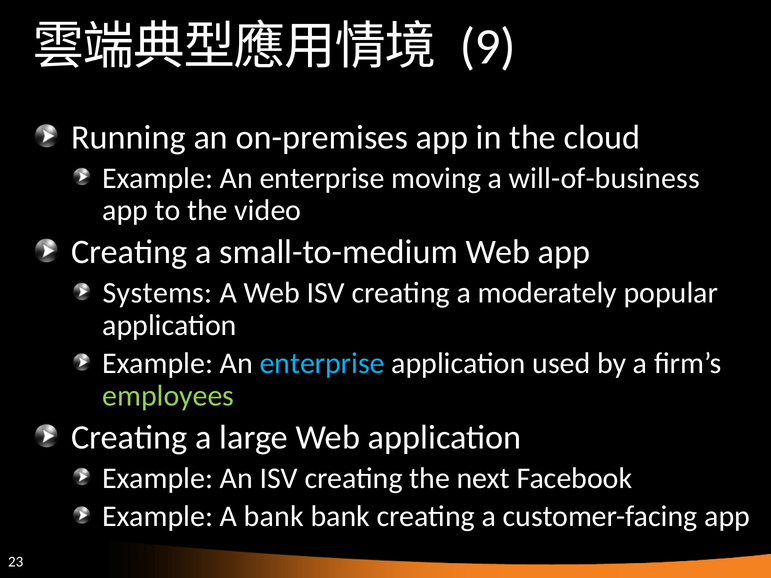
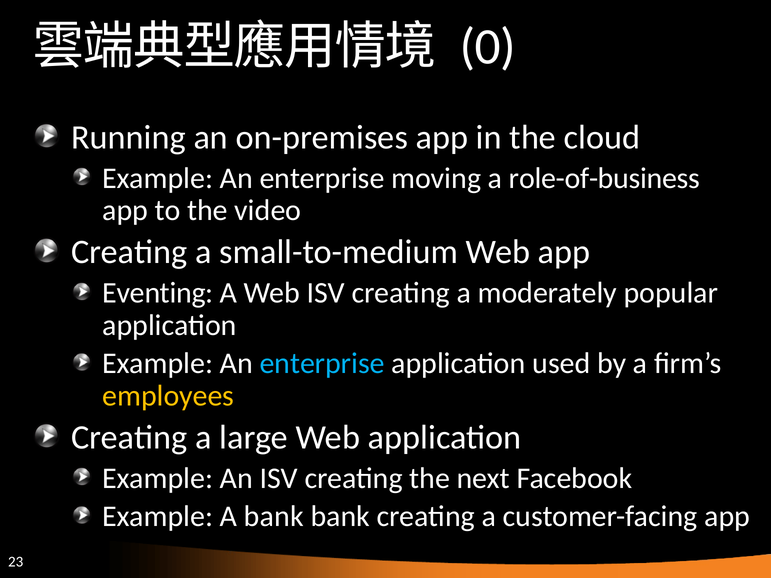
9: 9 -> 0
will-of-business: will-of-business -> role-of-business
Systems: Systems -> Eventing
employees colour: light green -> yellow
